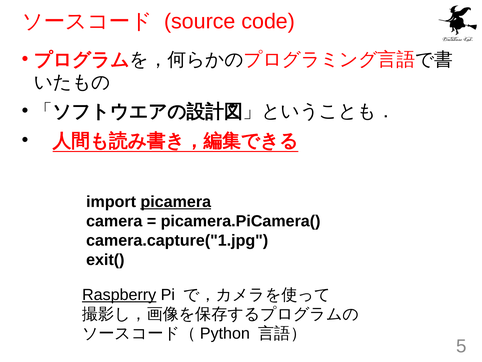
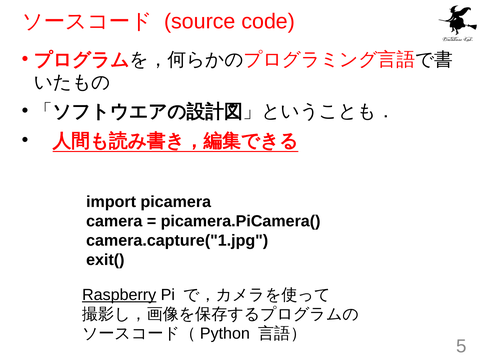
picamera underline: present -> none
